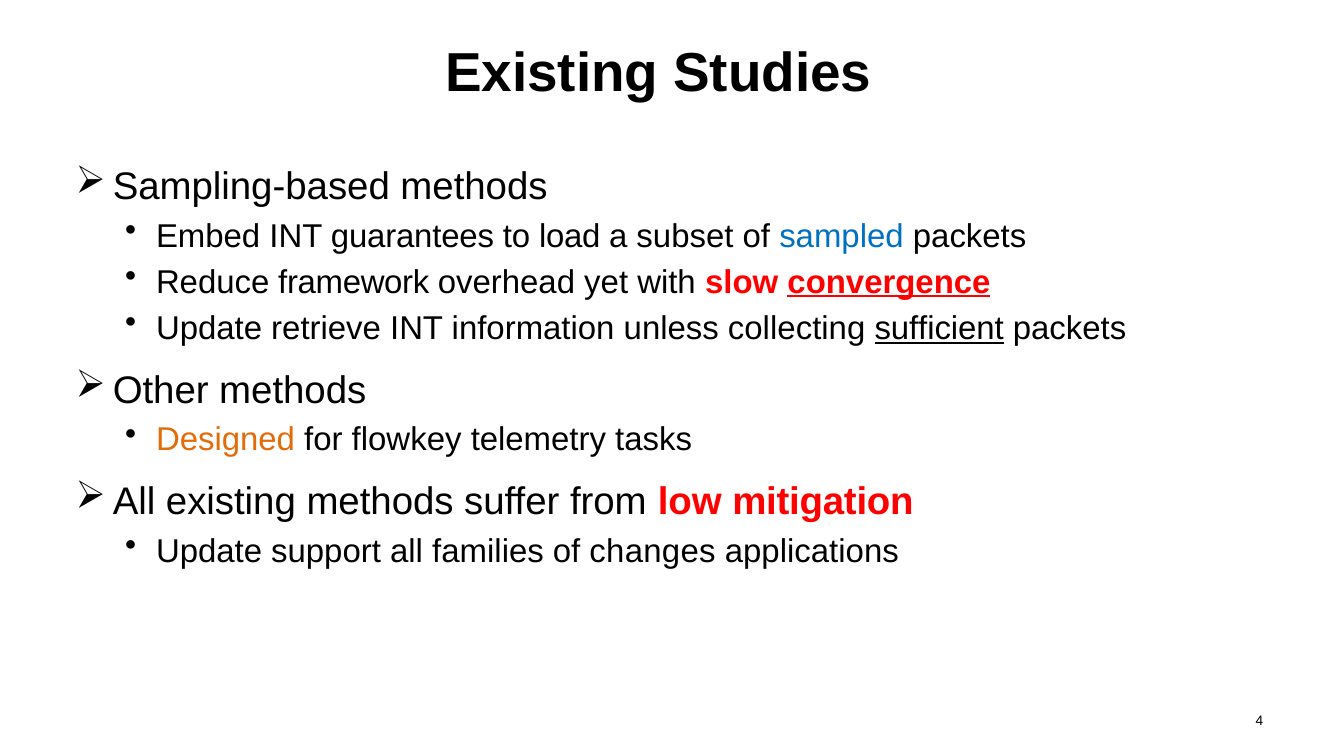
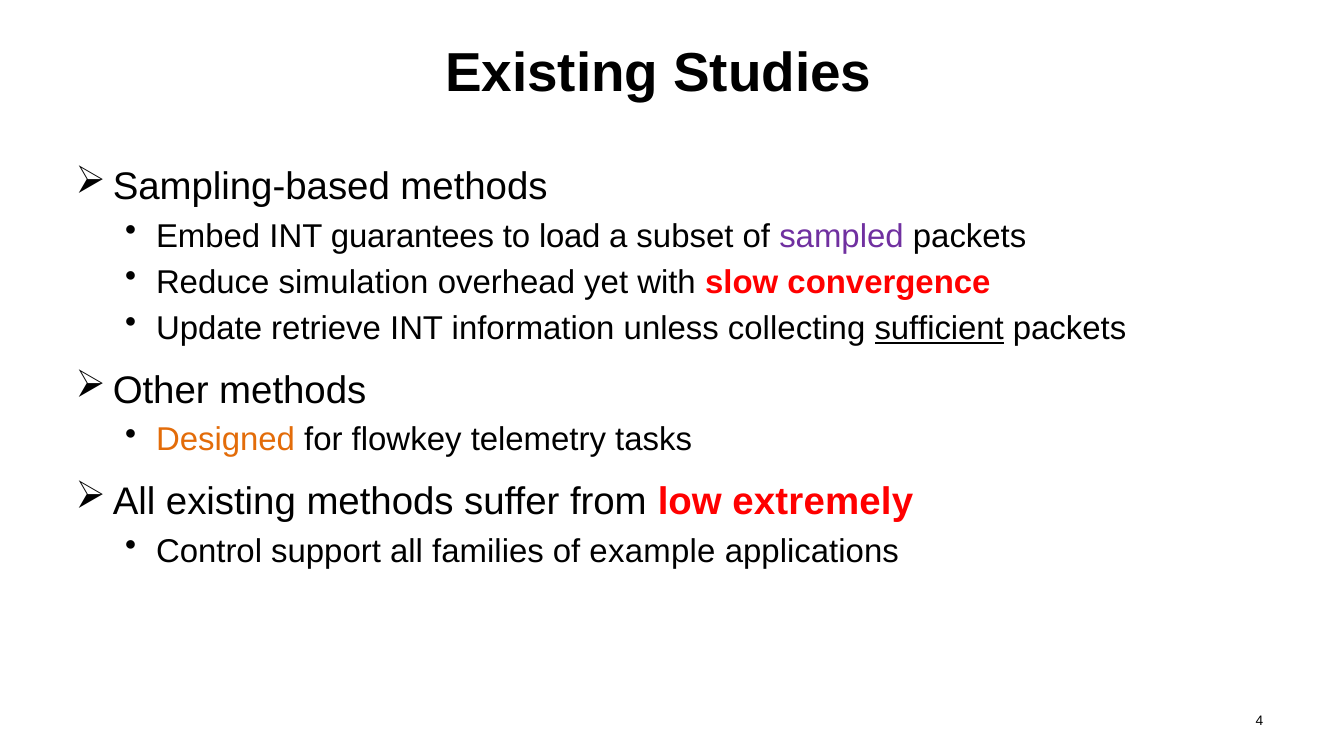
sampled colour: blue -> purple
framework: framework -> simulation
convergence underline: present -> none
mitigation: mitigation -> extremely
Update at (209, 551): Update -> Control
changes: changes -> example
